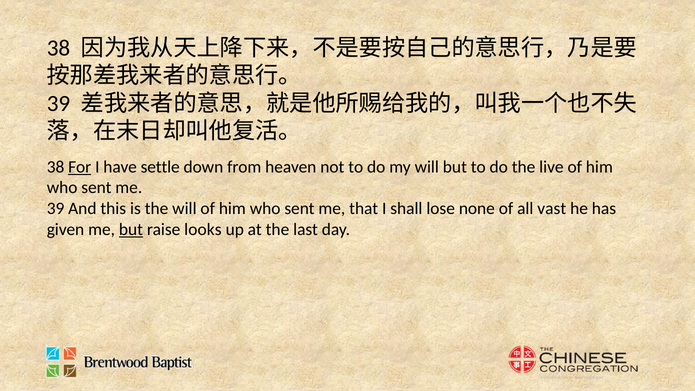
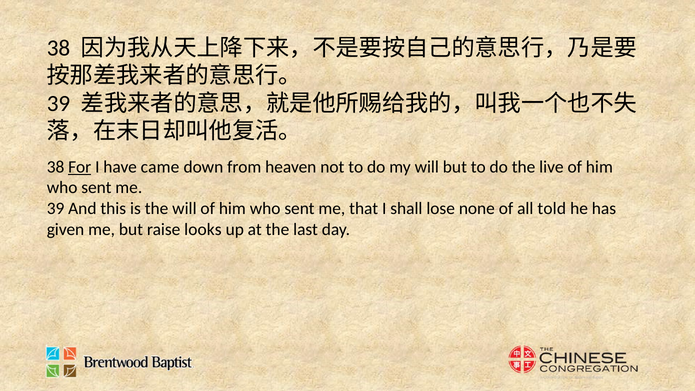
settle: settle -> came
vast: vast -> told
but at (131, 229) underline: present -> none
